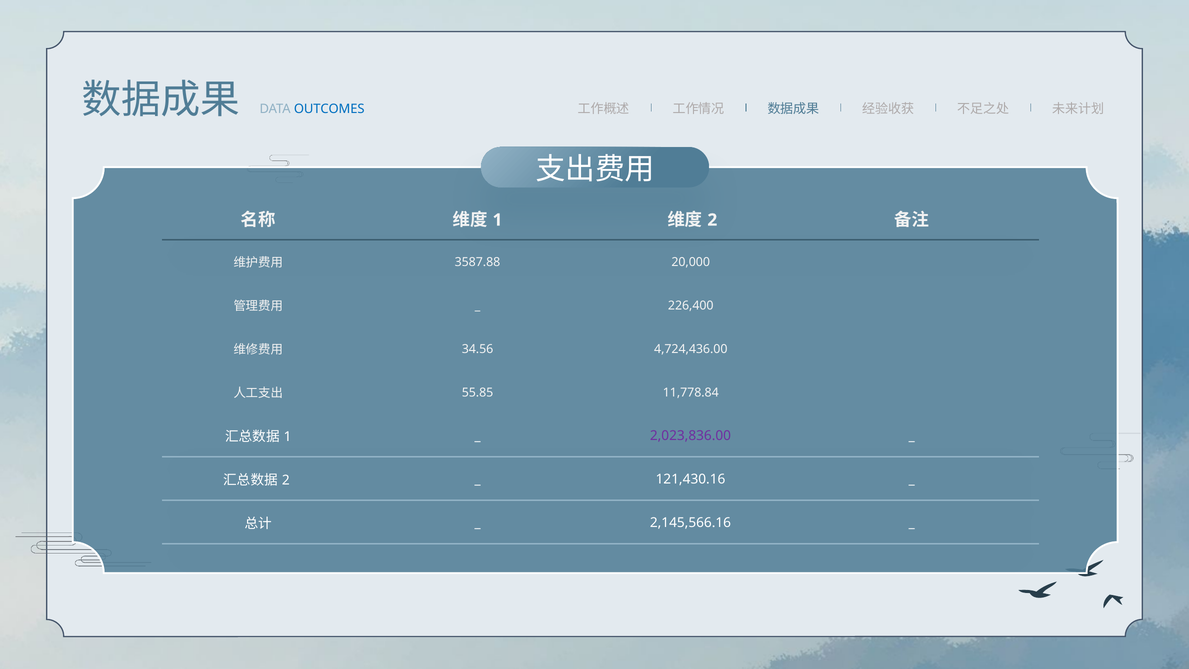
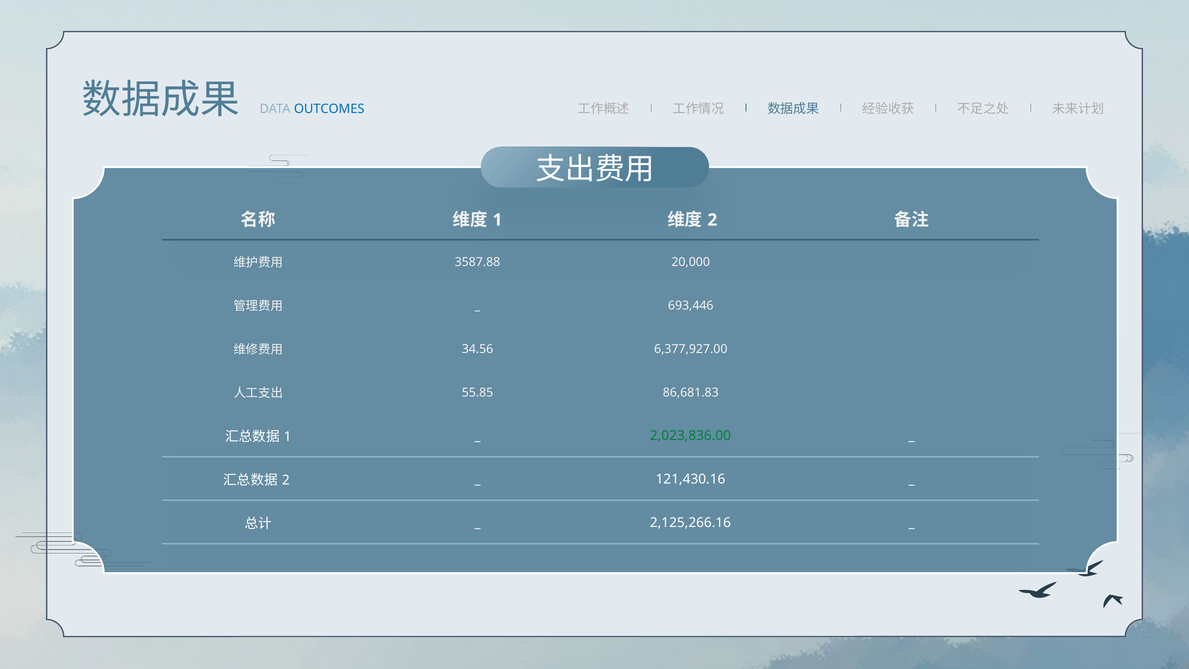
226,400: 226,400 -> 693,446
4,724,436.00: 4,724,436.00 -> 6,377,927.00
11,778.84: 11,778.84 -> 86,681.83
2,023,836.00 colour: purple -> green
2,145,566.16: 2,145,566.16 -> 2,125,266.16
